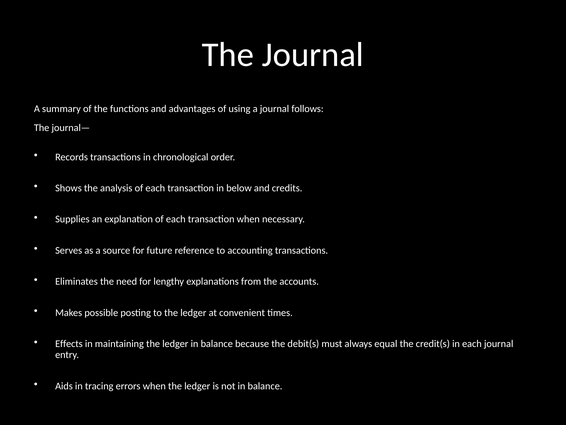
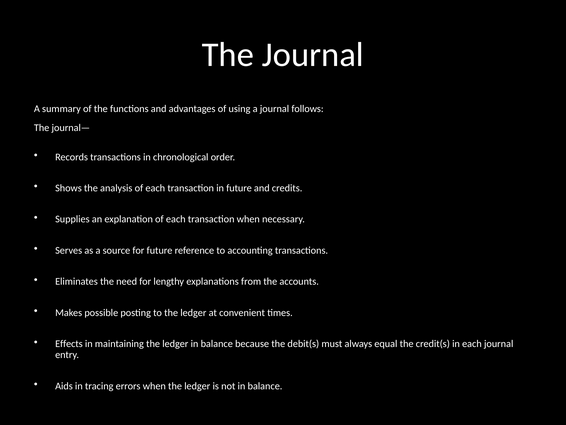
in below: below -> future
